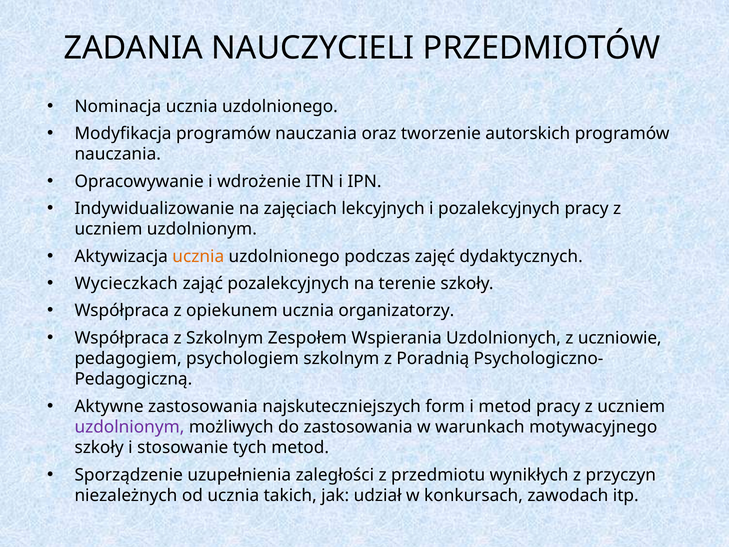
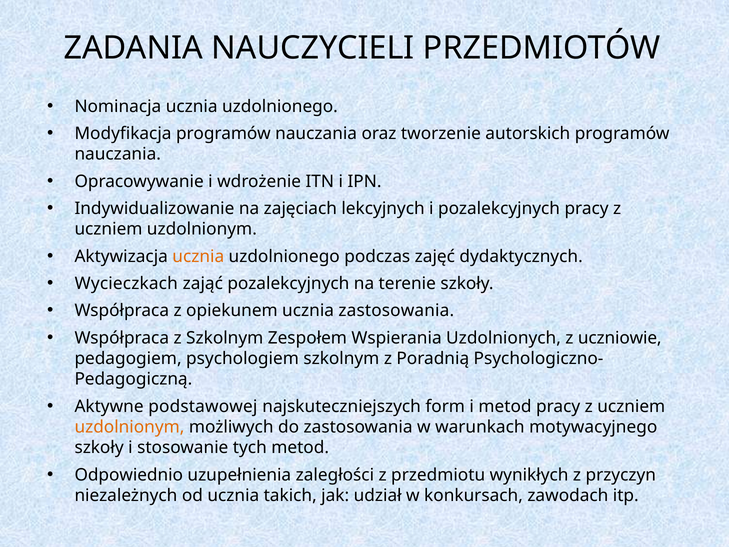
ucznia organizatorzy: organizatorzy -> zastosowania
Aktywne zastosowania: zastosowania -> podstawowej
uzdolnionym at (129, 427) colour: purple -> orange
Sporządzenie: Sporządzenie -> Odpowiednio
